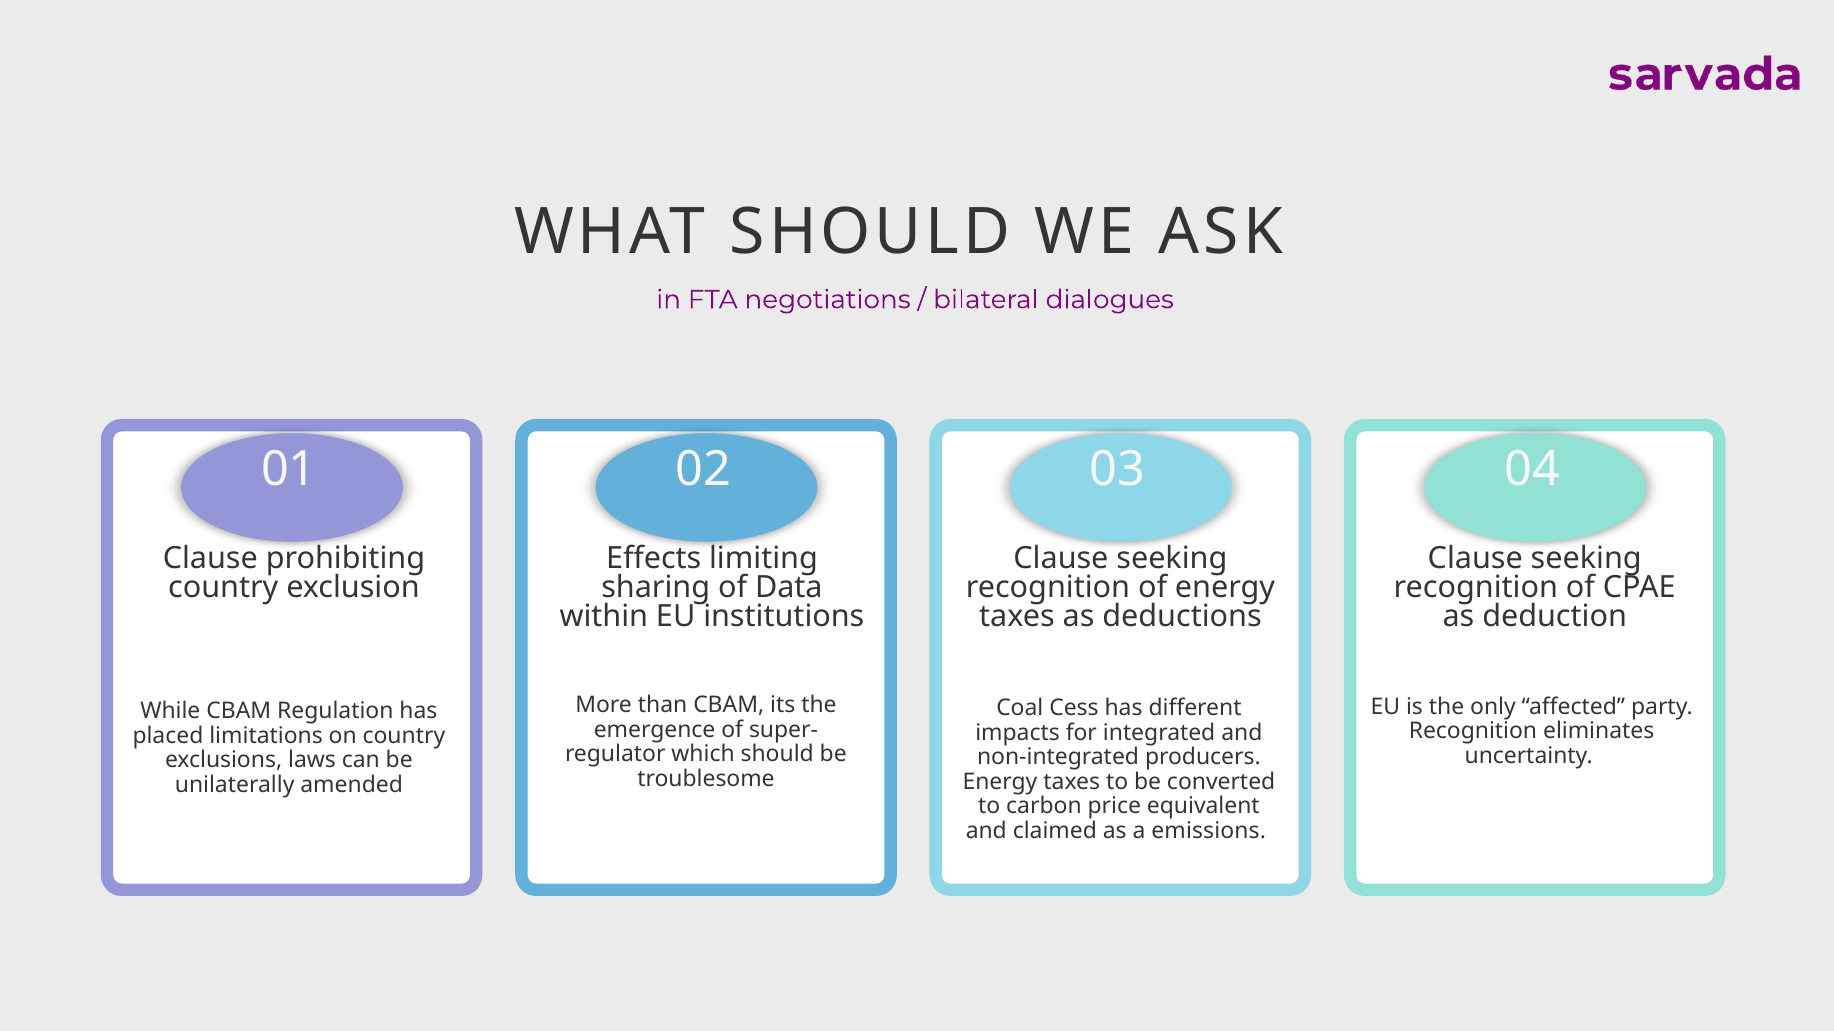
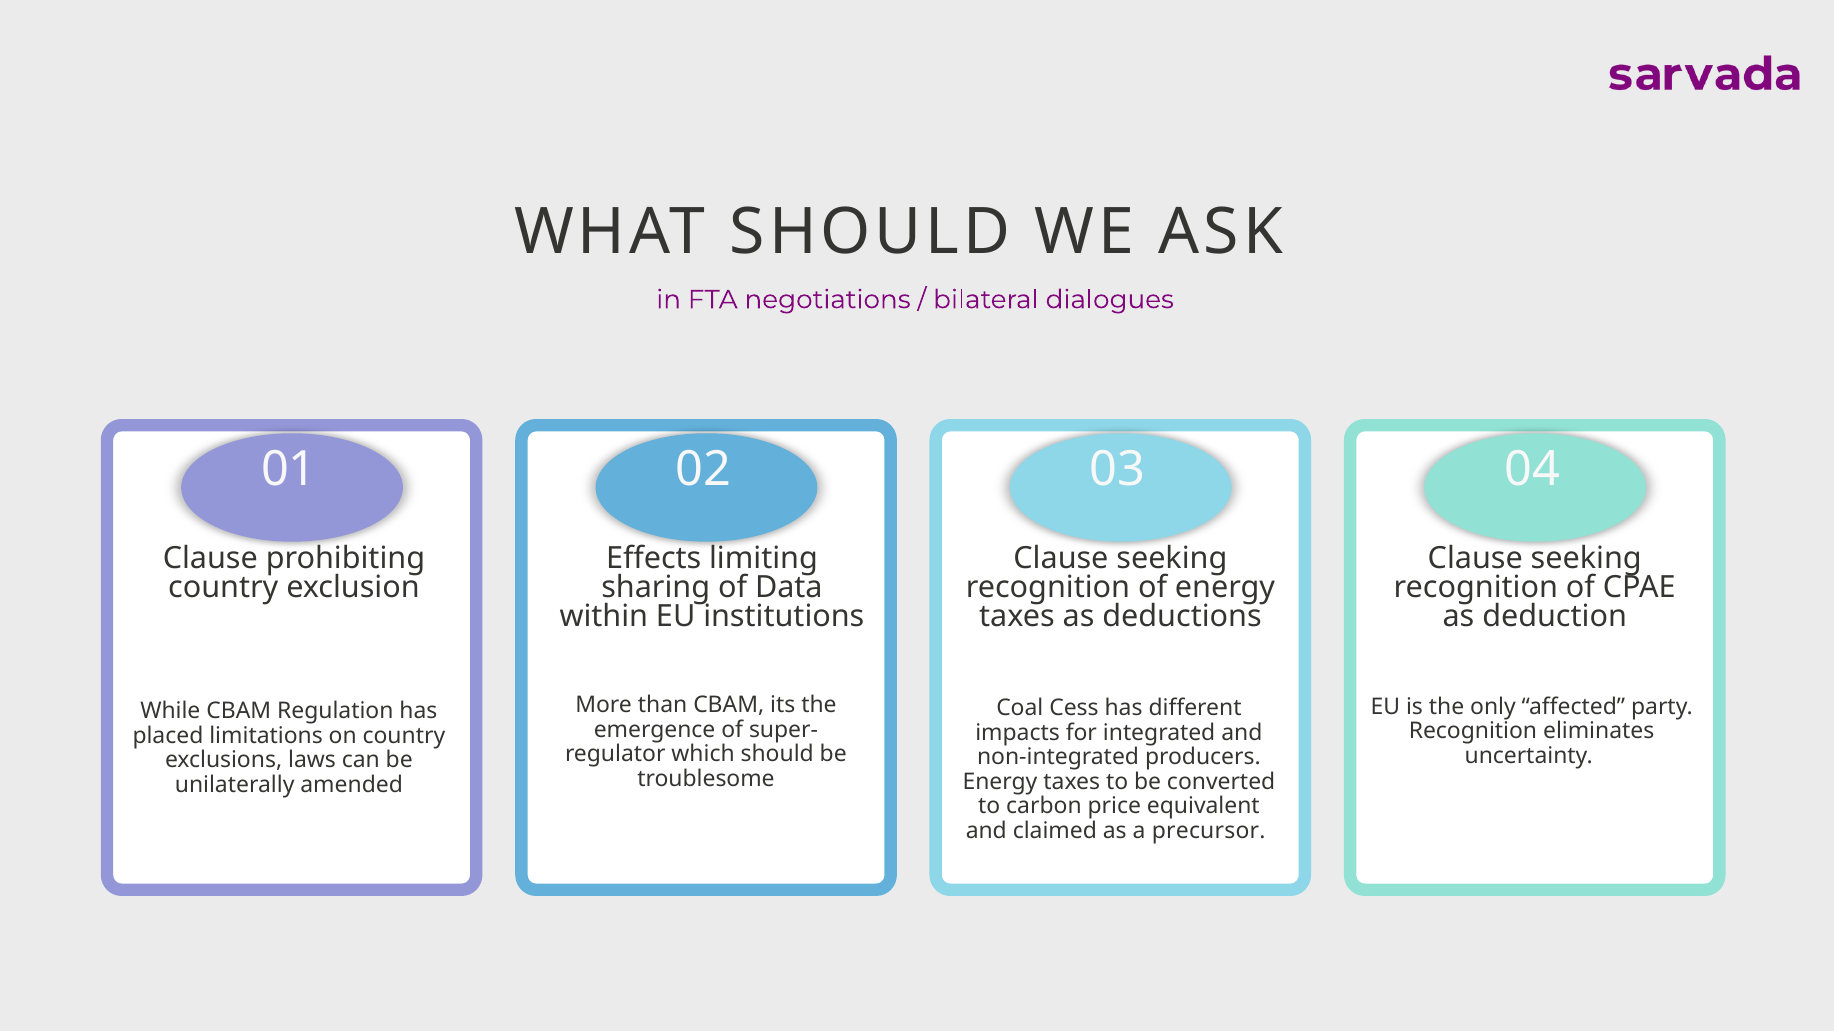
emissions: emissions -> precursor
